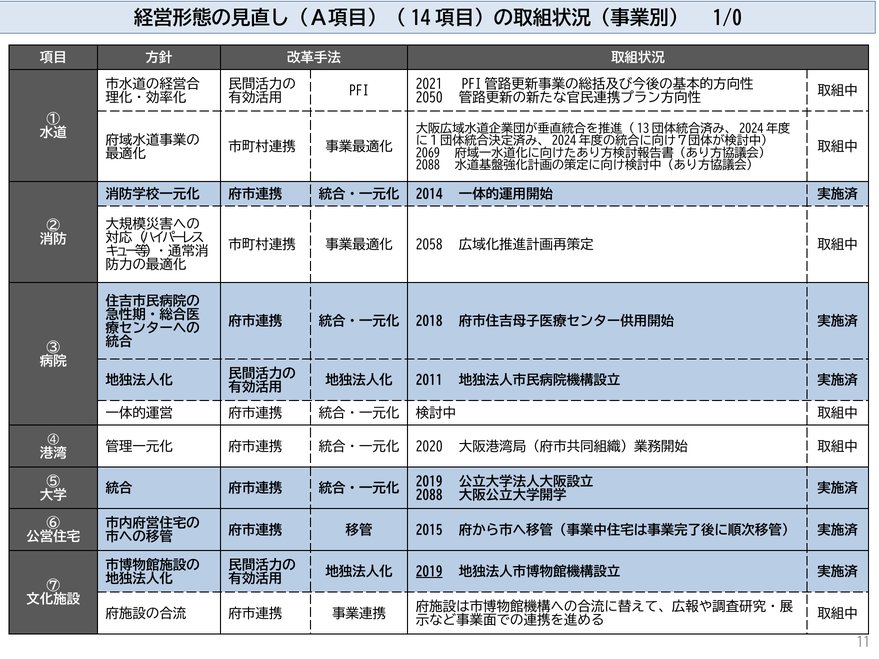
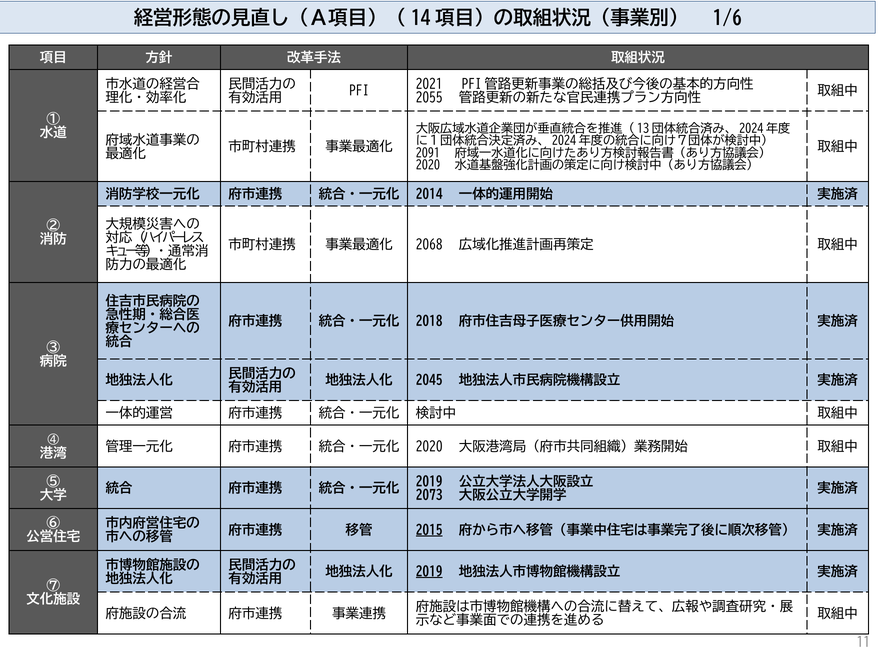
1/0: 1/0 -> 1/6
2050: 2050 -> 2055
2069: 2069 -> 2091
2088 at (428, 165): 2088 -> 2020
2058: 2058 -> 2068
2011: 2011 -> 2045
2088 at (429, 495): 2088 -> 2073
2015 underline: none -> present
